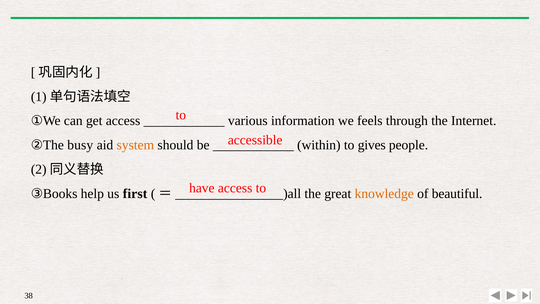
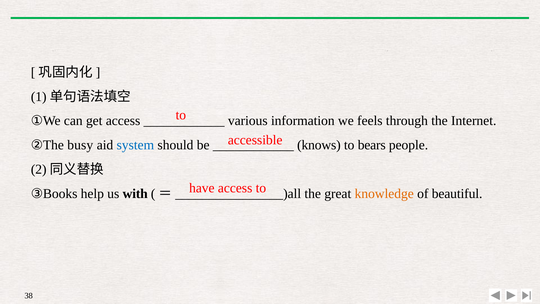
system colour: orange -> blue
within: within -> knows
gives: gives -> bears
first: first -> with
